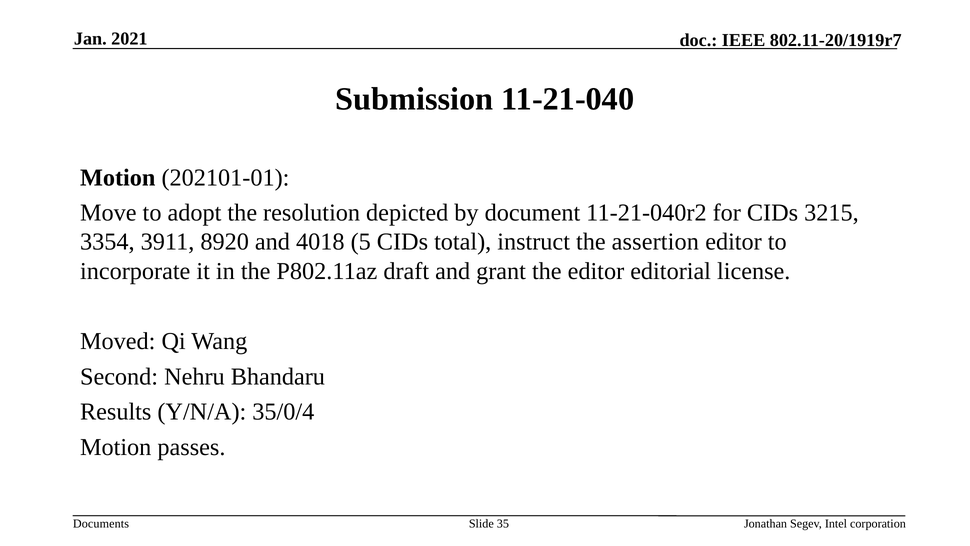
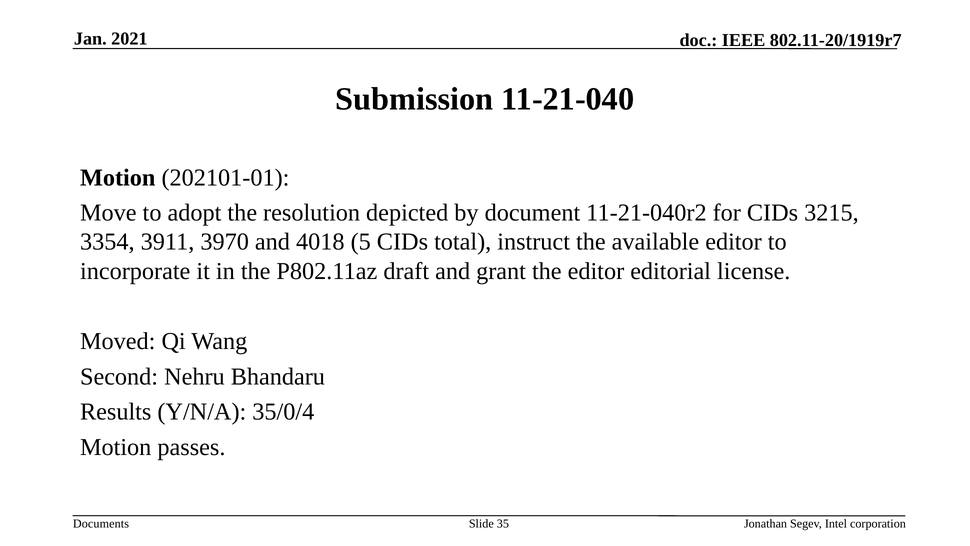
8920: 8920 -> 3970
assertion: assertion -> available
